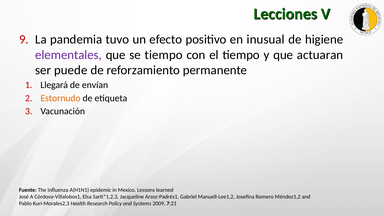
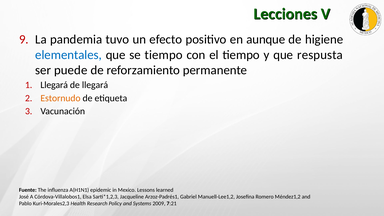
inusual: inusual -> aunque
elementales colour: purple -> blue
actuaran: actuaran -> respusta
de envían: envían -> llegará
